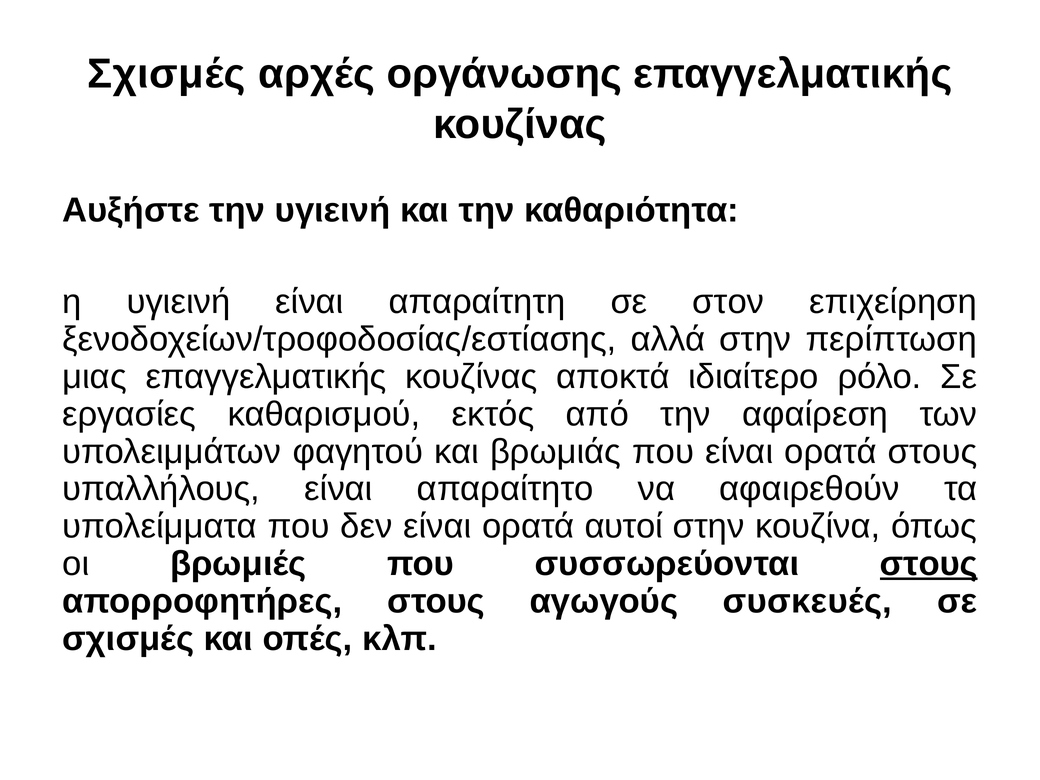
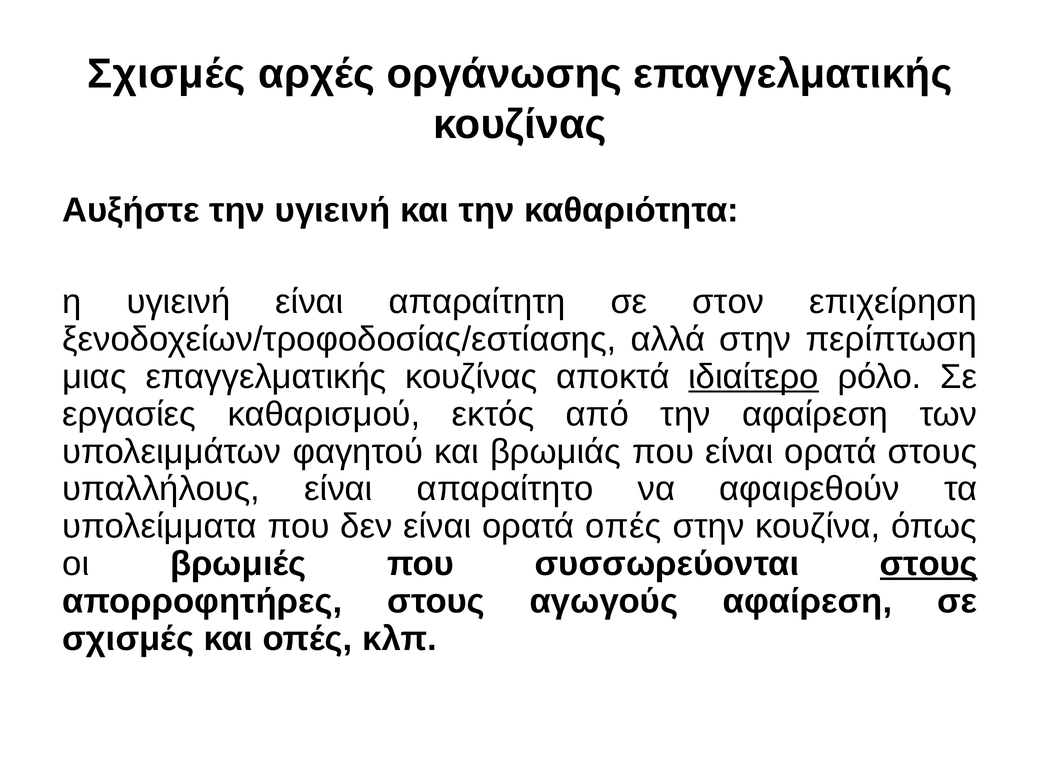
ιδιαίτερο underline: none -> present
ορατά αυτοί: αυτοί -> οπές
αγωγούς συσκευές: συσκευές -> αφαίρεση
